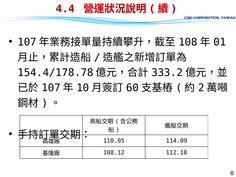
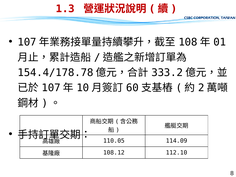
4.4: 4.4 -> 1.3
